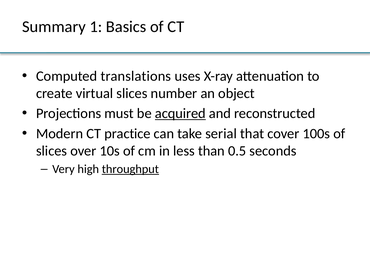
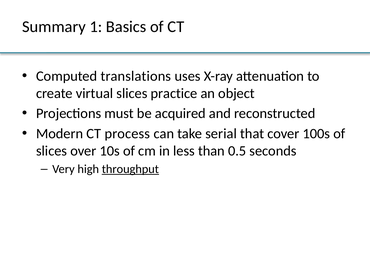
number: number -> practice
acquired underline: present -> none
practice: practice -> process
